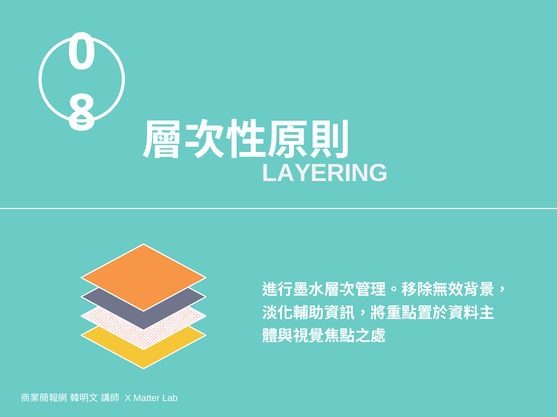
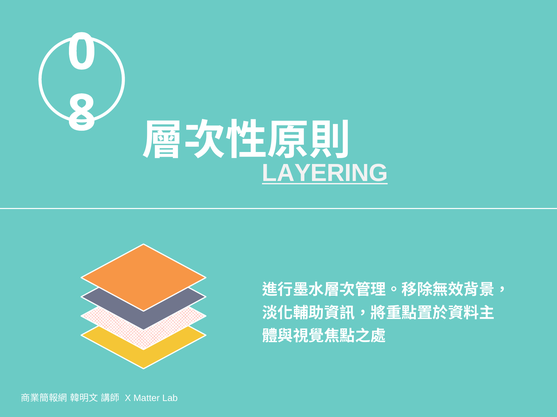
LAYERING underline: none -> present
